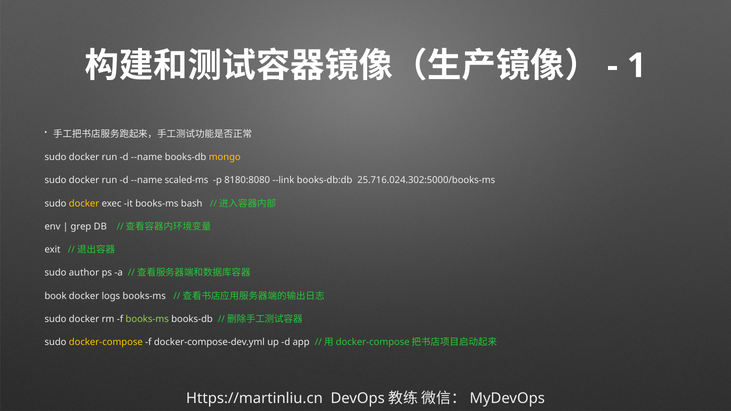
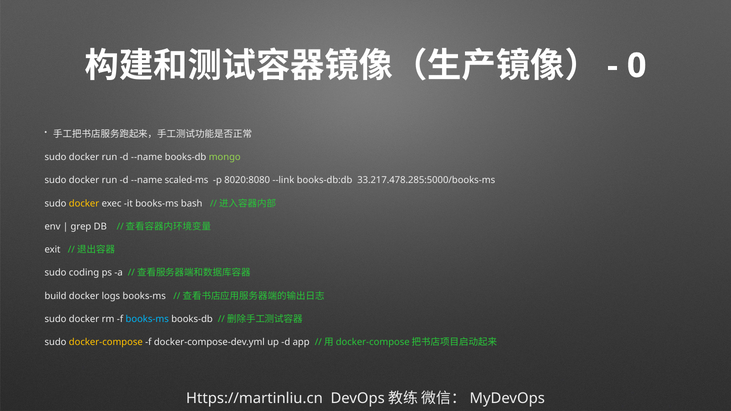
1: 1 -> 0
mongo colour: yellow -> light green
8180:8080: 8180:8080 -> 8020:8080
25.716.024.302:5000/books-ms: 25.716.024.302:5000/books-ms -> 33.217.478.285:5000/books-ms
author: author -> coding
book: book -> build
books-ms at (147, 319) colour: light green -> light blue
